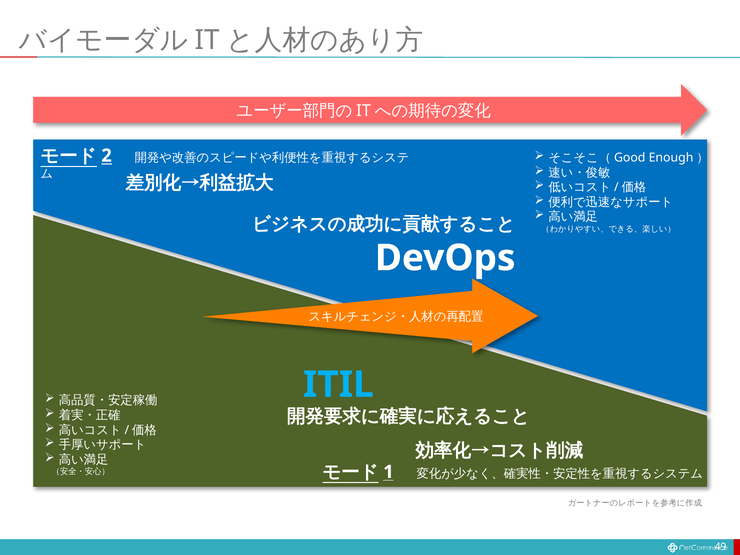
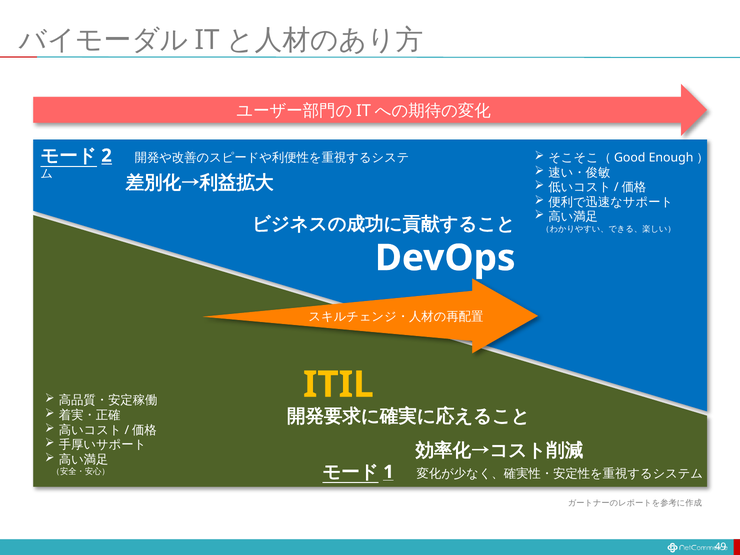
ITIL colour: light blue -> yellow
